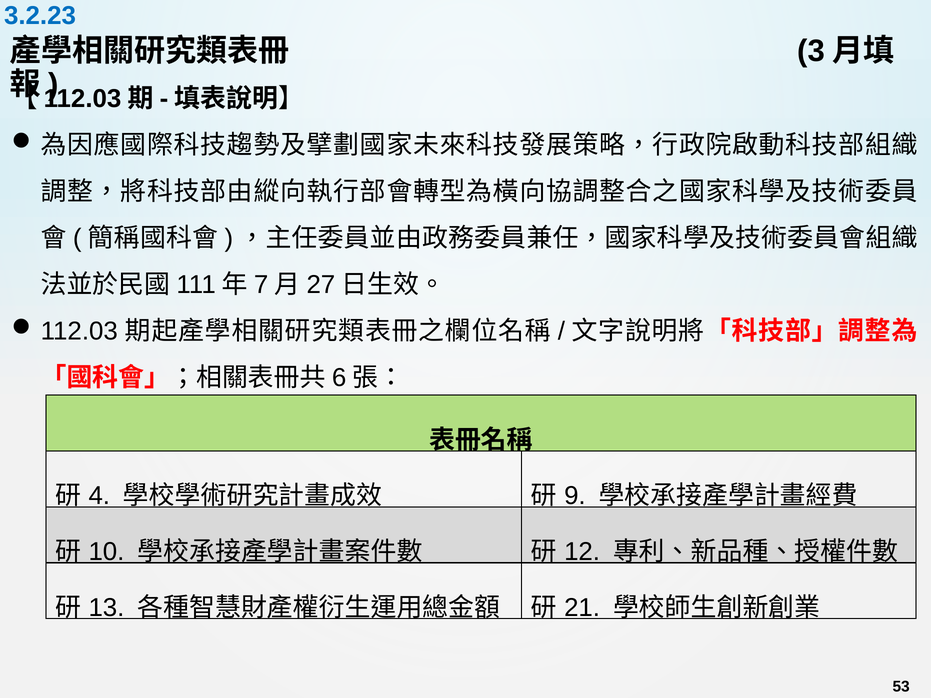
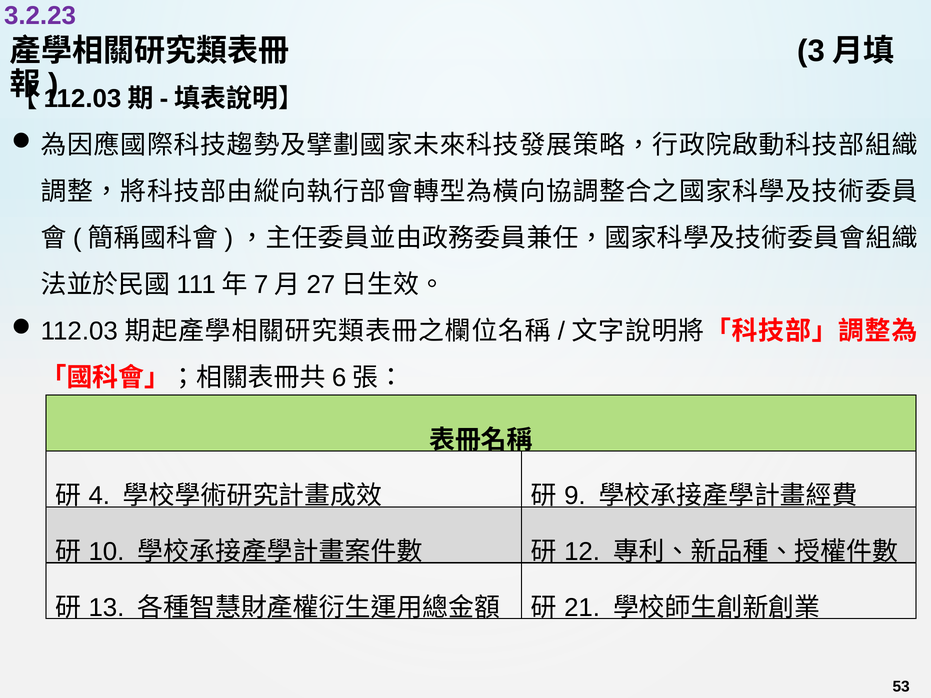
3.2.23 colour: blue -> purple
